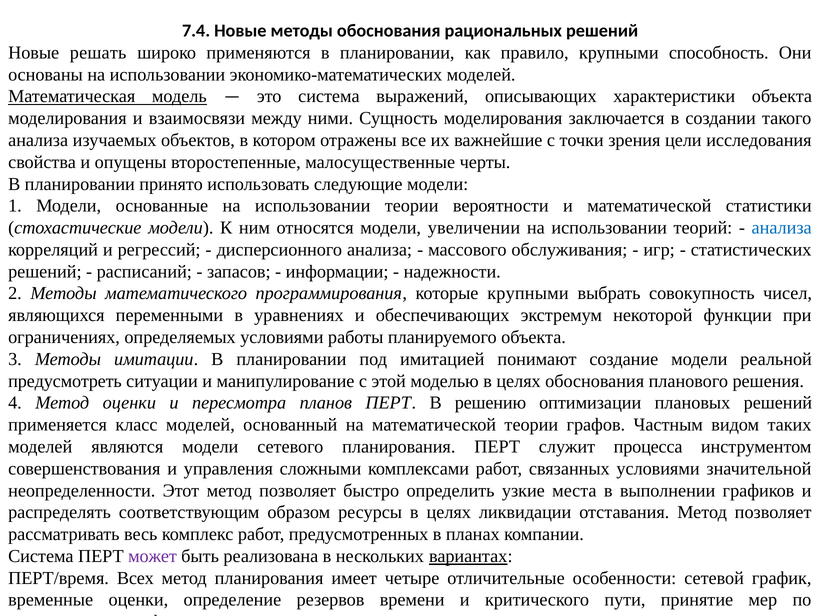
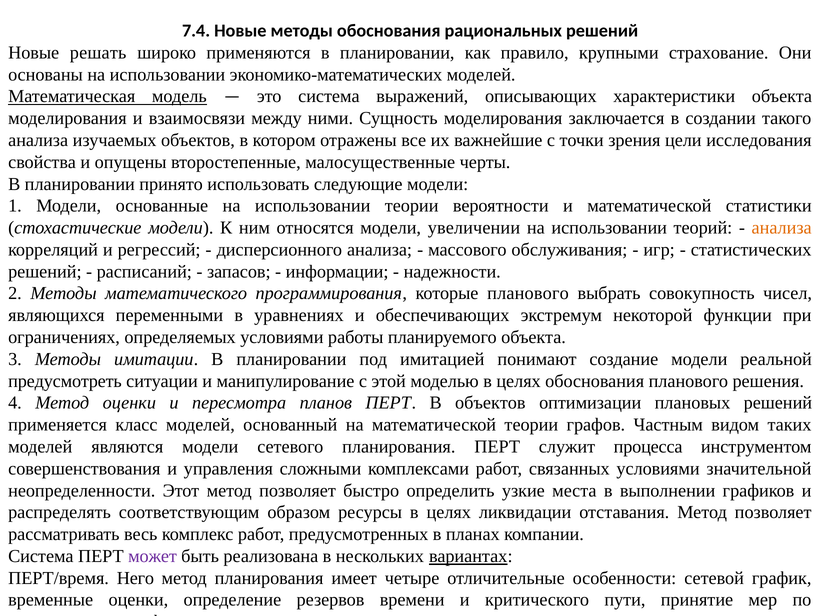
способность: способность -> страхование
анализа at (782, 228) colour: blue -> orange
которые крупными: крупными -> планового
В решению: решению -> объектов
Всех: Всех -> Него
